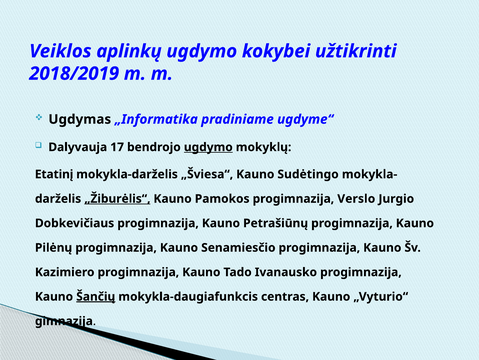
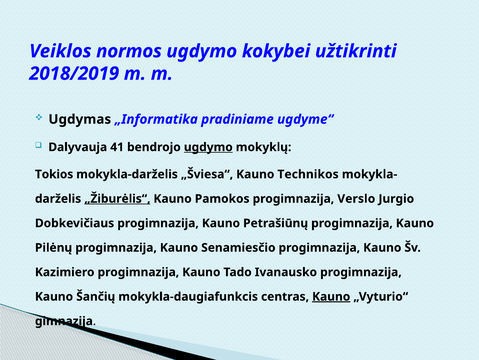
aplinkų: aplinkų -> normos
17: 17 -> 41
Etatinį: Etatinį -> Tokios
Sudėtingo: Sudėtingo -> Technikos
Šančių underline: present -> none
Kauno at (331, 296) underline: none -> present
